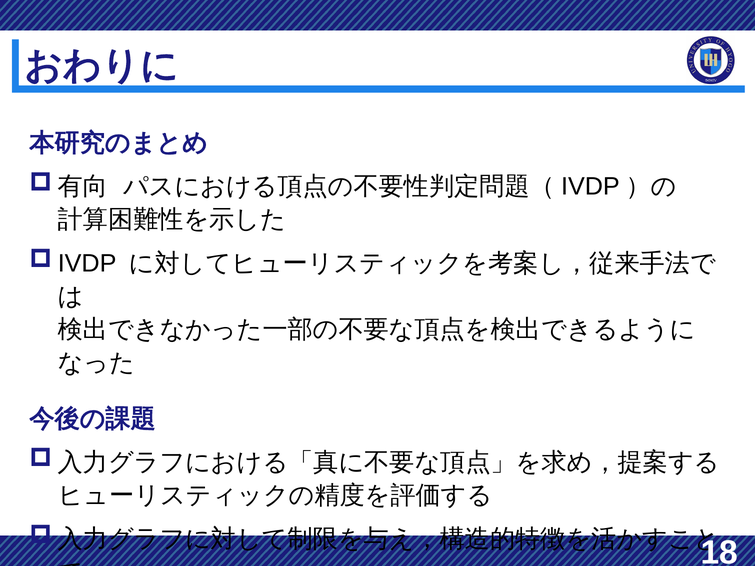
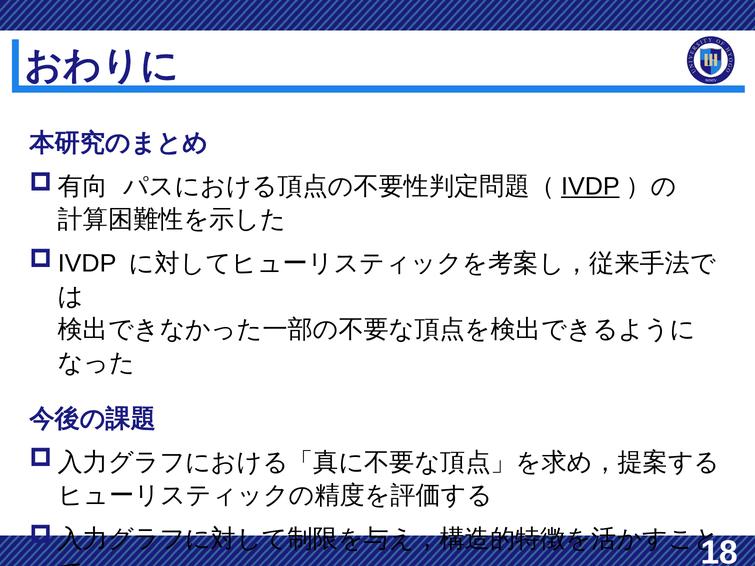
IVDP underline: none -> present
